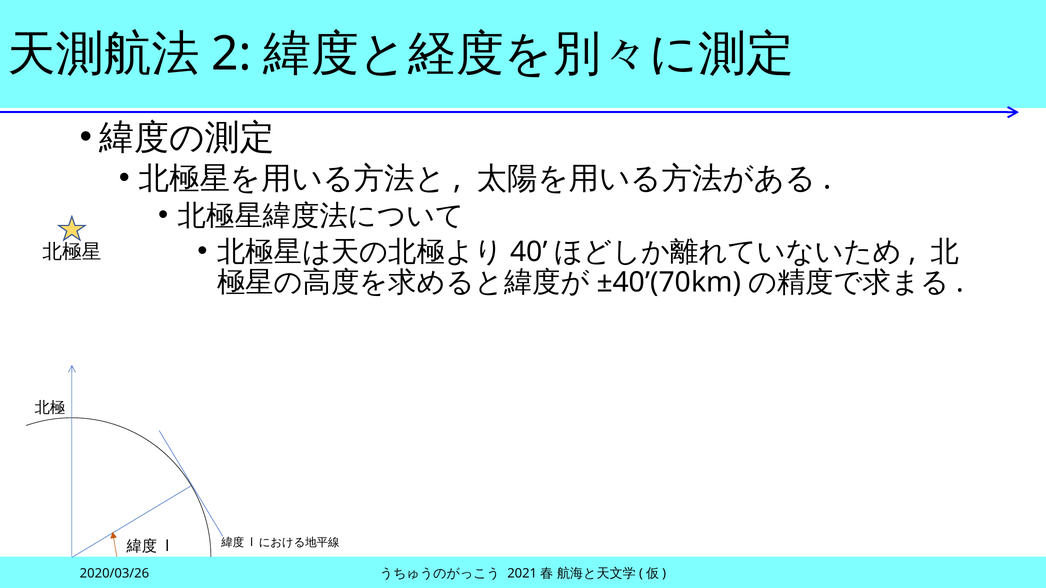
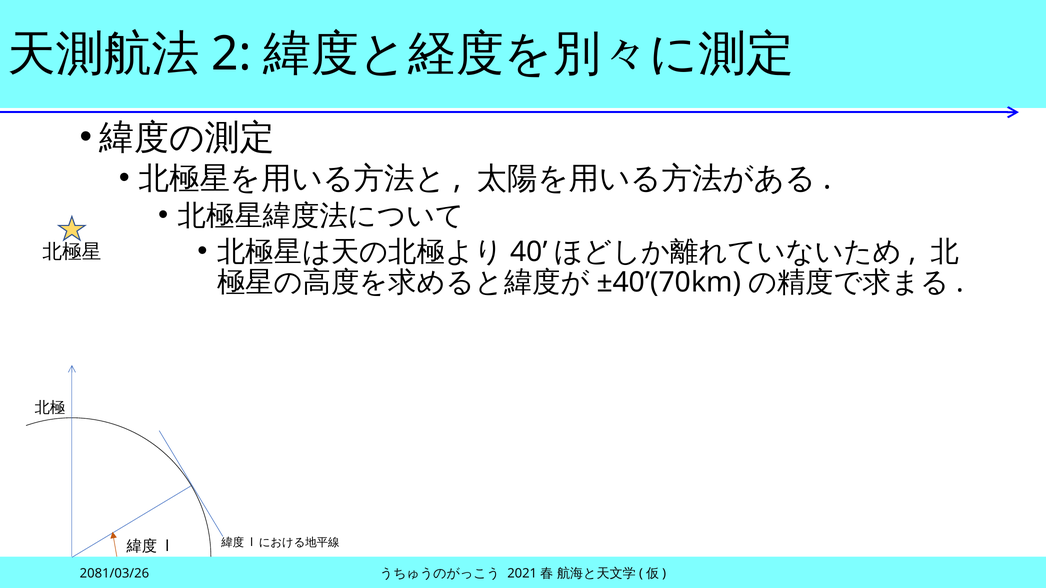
2020/03/26: 2020/03/26 -> 2081/03/26
